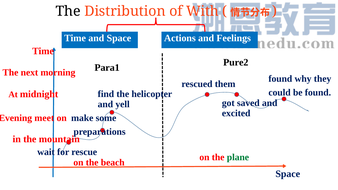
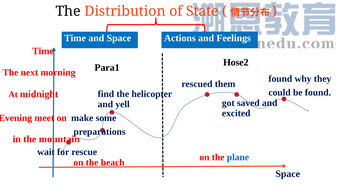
With: With -> State
Pure2: Pure2 -> Hose2
plane colour: green -> blue
